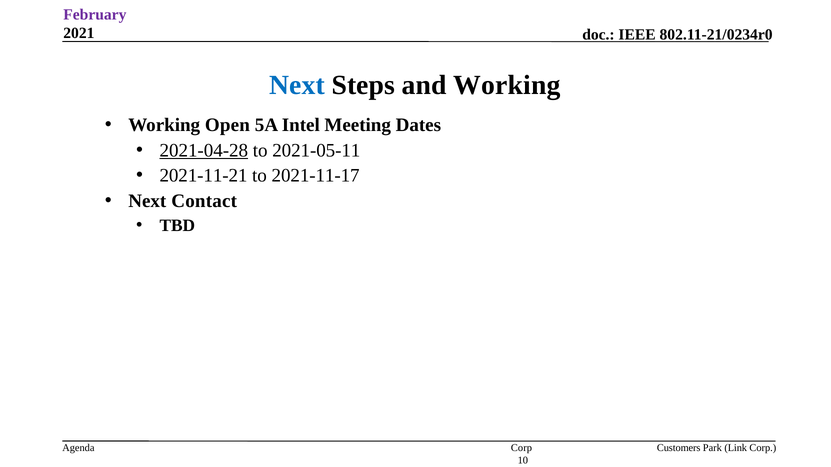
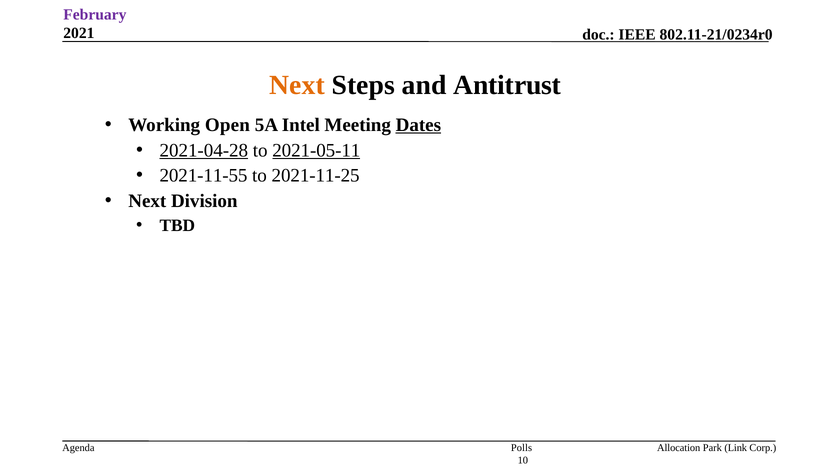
Next at (297, 85) colour: blue -> orange
and Working: Working -> Antitrust
Dates underline: none -> present
2021-05-11 underline: none -> present
2021-11-21: 2021-11-21 -> 2021-11-55
2021-11-17: 2021-11-17 -> 2021-11-25
Contact: Contact -> Division
Corp at (521, 448): Corp -> Polls
Customers: Customers -> Allocation
